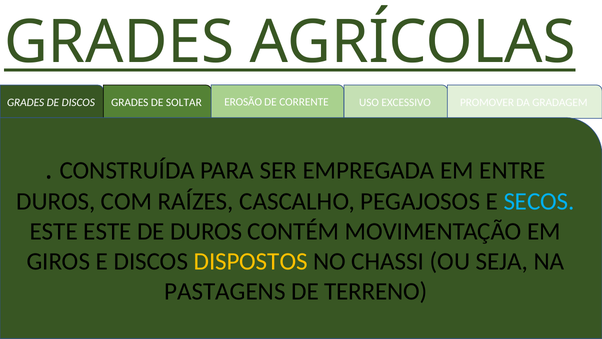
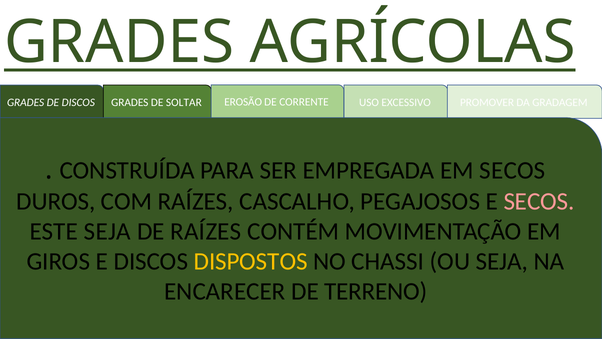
EM ENTRE: ENTRE -> SECOS
SECOS at (539, 201) colour: light blue -> pink
ESTE ESTE: ESTE -> SEJA
DE DUROS: DUROS -> RAÍZES
PASTAGENS: PASTAGENS -> ENCARECER
